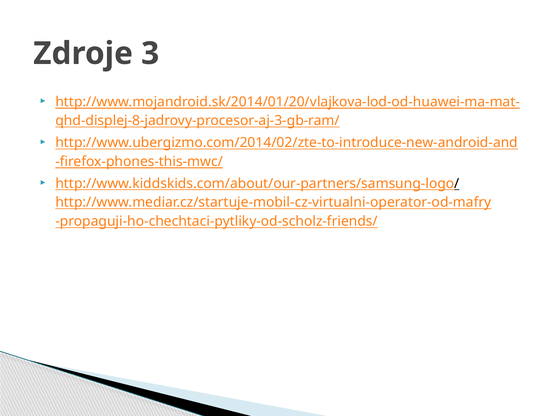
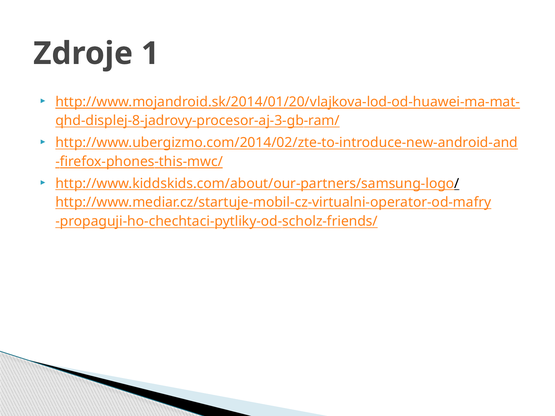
3: 3 -> 1
